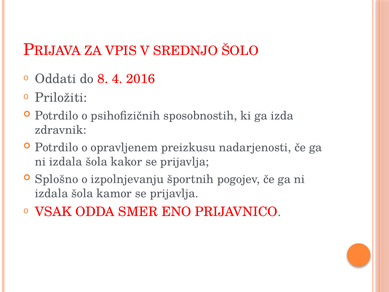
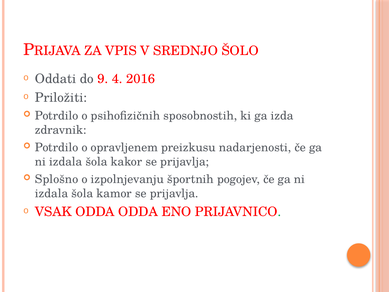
8: 8 -> 9
ODDA SMER: SMER -> ODDA
